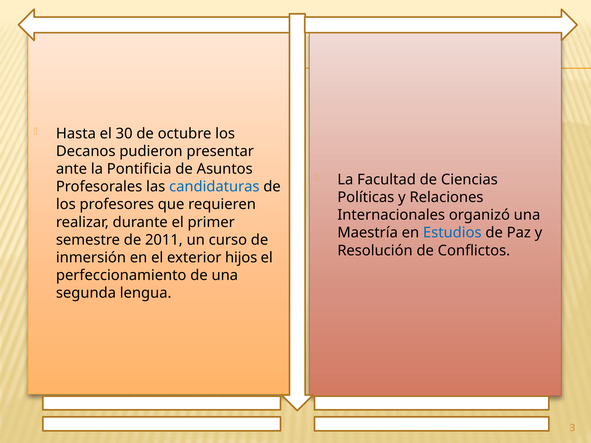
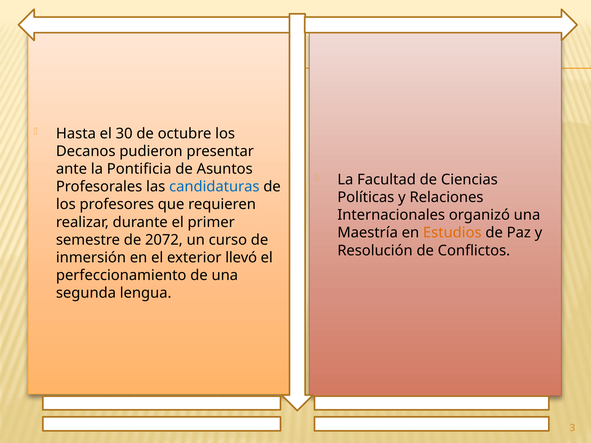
Estudios colour: blue -> orange
2011: 2011 -> 2072
hijos: hijos -> llevó
